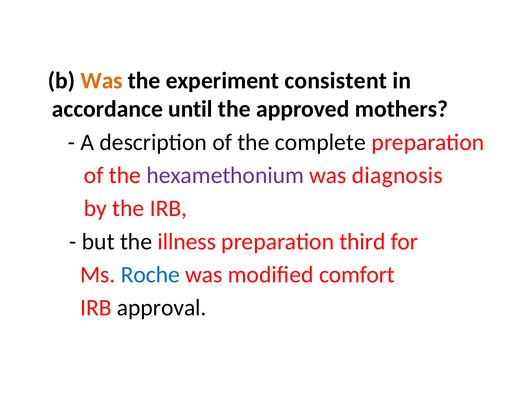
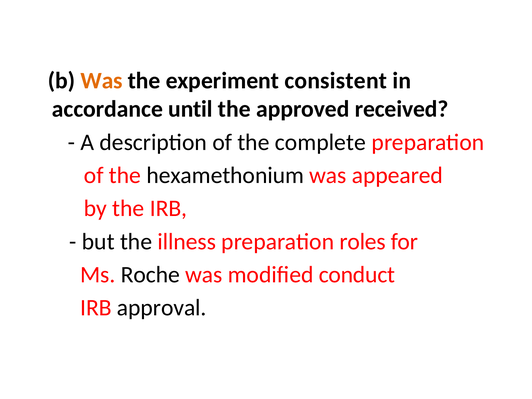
mothers: mothers -> received
hexamethonium colour: purple -> black
diagnosis: diagnosis -> appeared
third: third -> roles
Roche colour: blue -> black
comfort: comfort -> conduct
